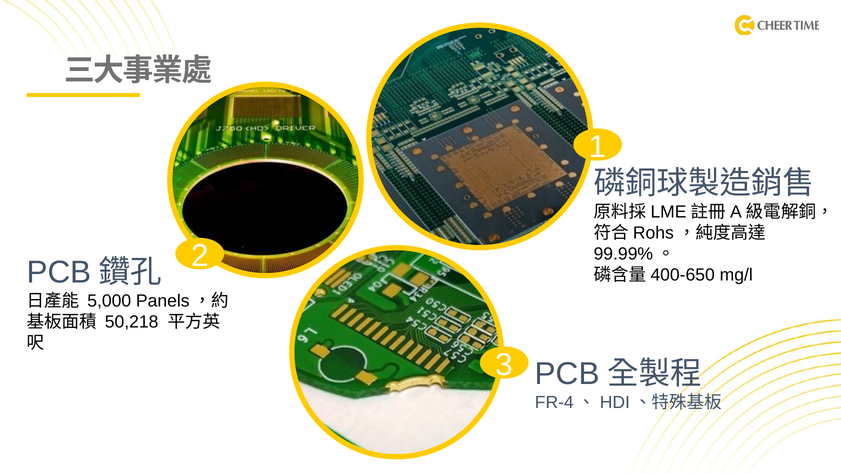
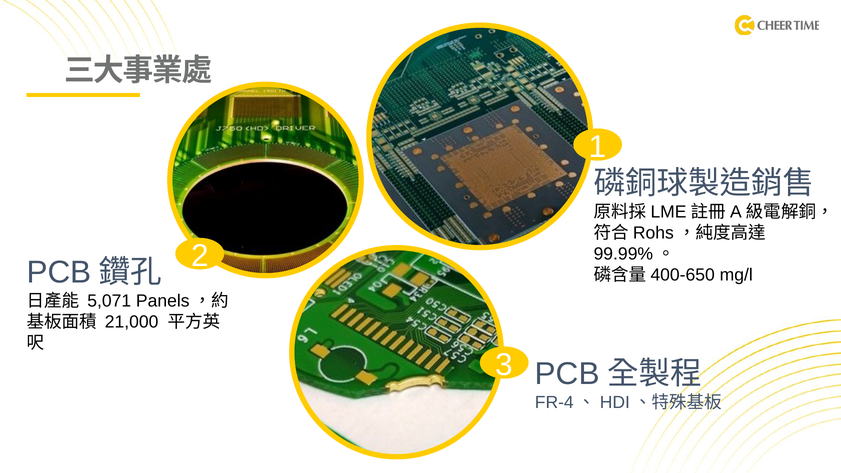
5,000: 5,000 -> 5,071
50,218: 50,218 -> 21,000
